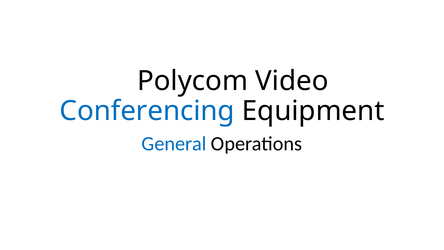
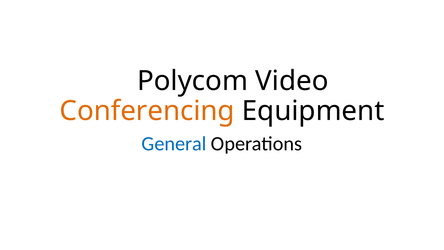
Conferencing colour: blue -> orange
